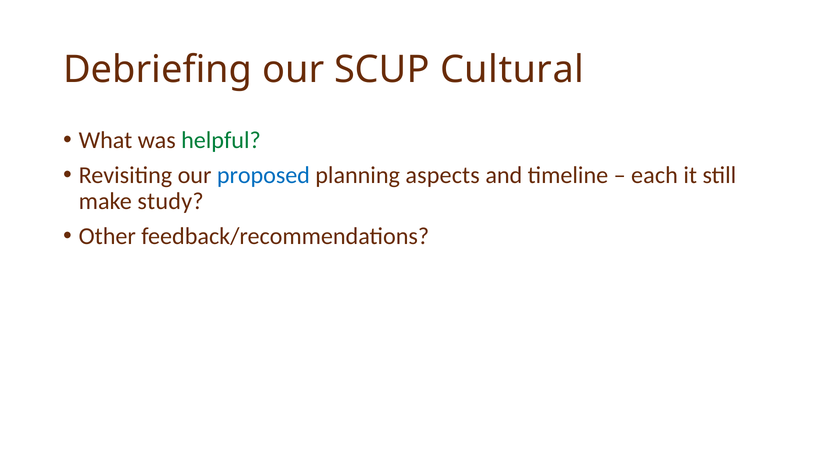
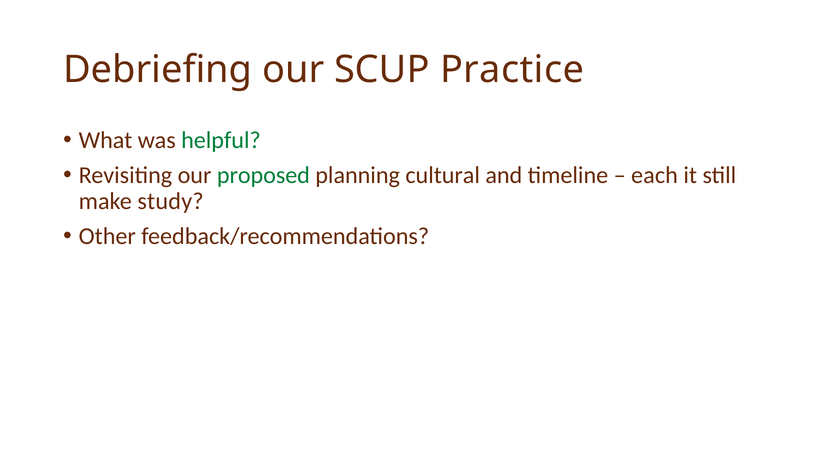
Cultural: Cultural -> Practice
proposed colour: blue -> green
aspects: aspects -> cultural
